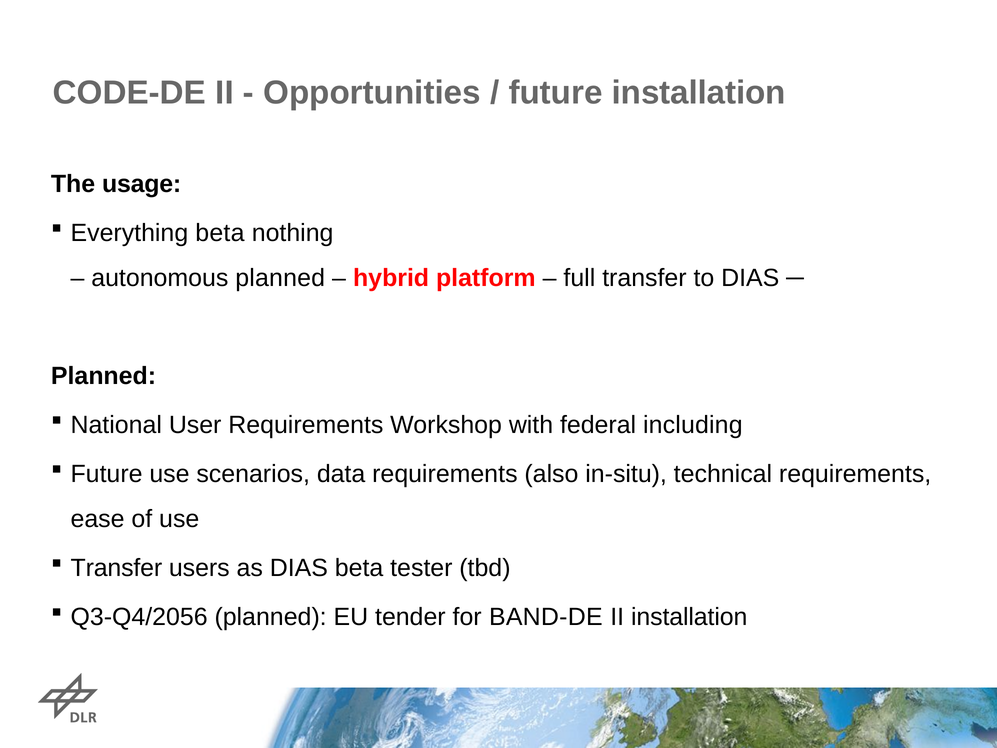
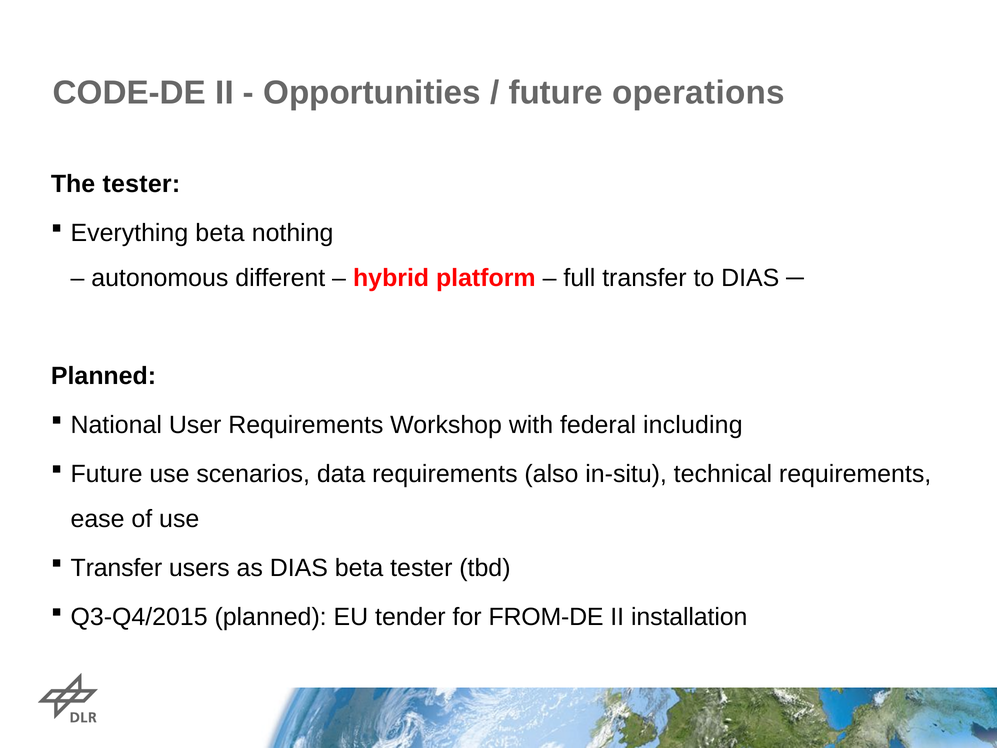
future installation: installation -> operations
The usage: usage -> tester
autonomous planned: planned -> different
Q3-Q4/2056: Q3-Q4/2056 -> Q3-Q4/2015
BAND-DE: BAND-DE -> FROM-DE
